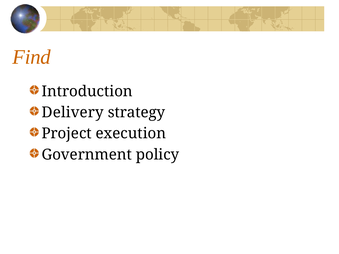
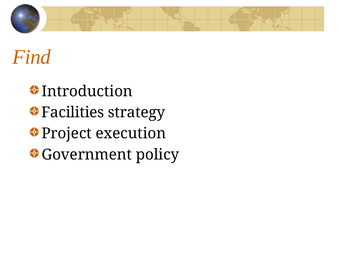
Delivery: Delivery -> Facilities
